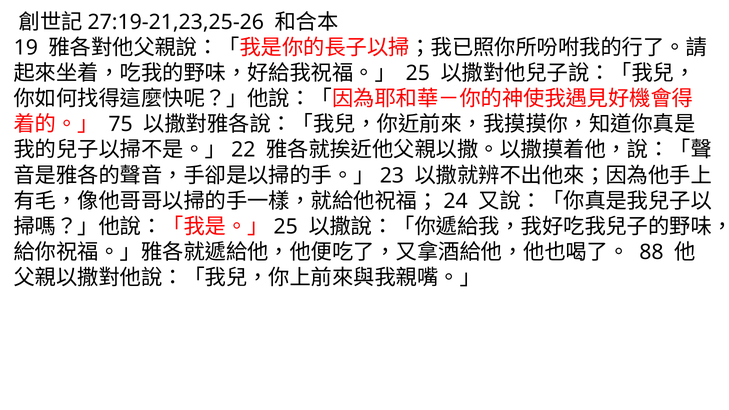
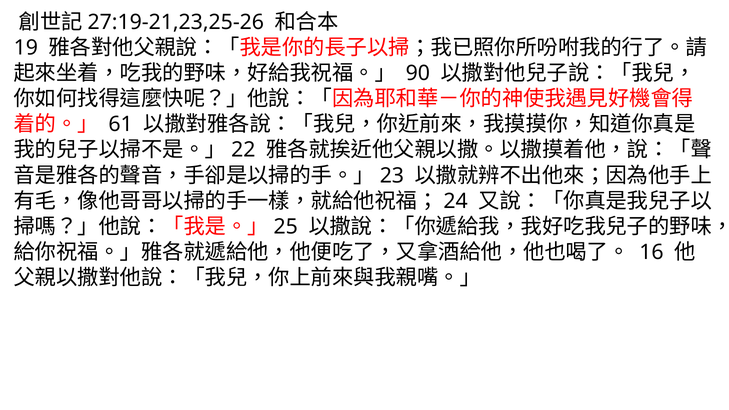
25 at (418, 73): 25 -> 90
75: 75 -> 61
88: 88 -> 16
